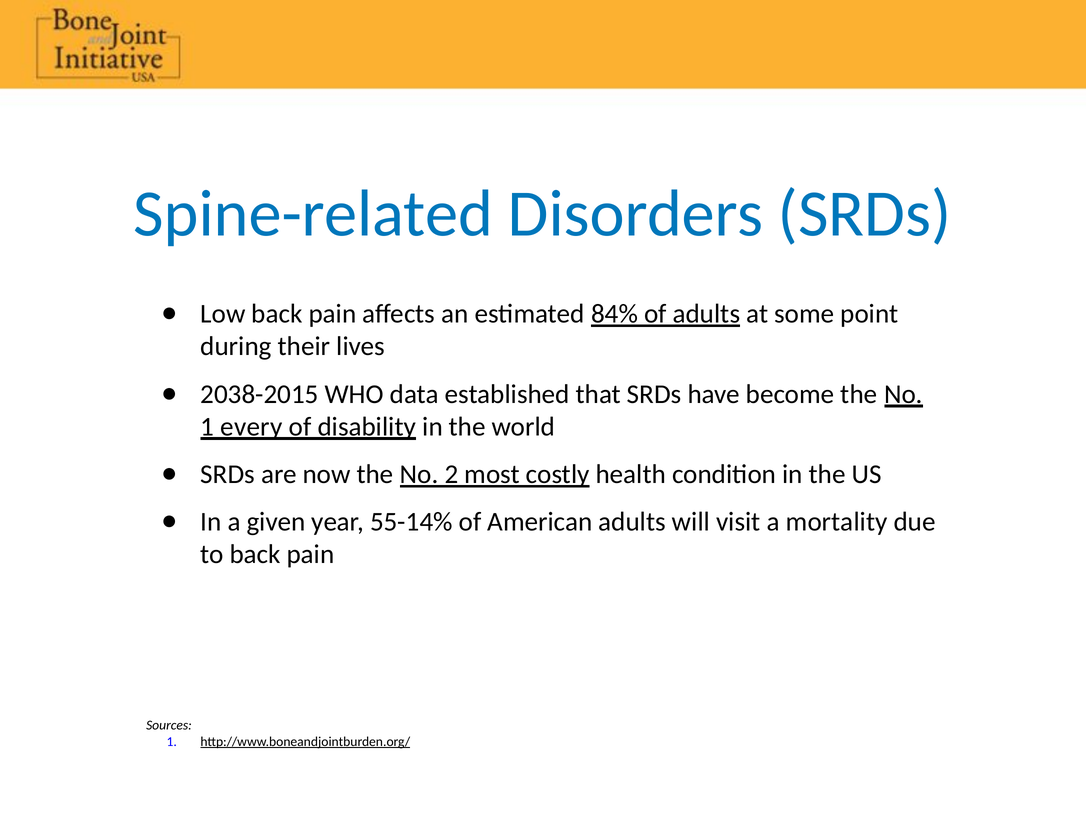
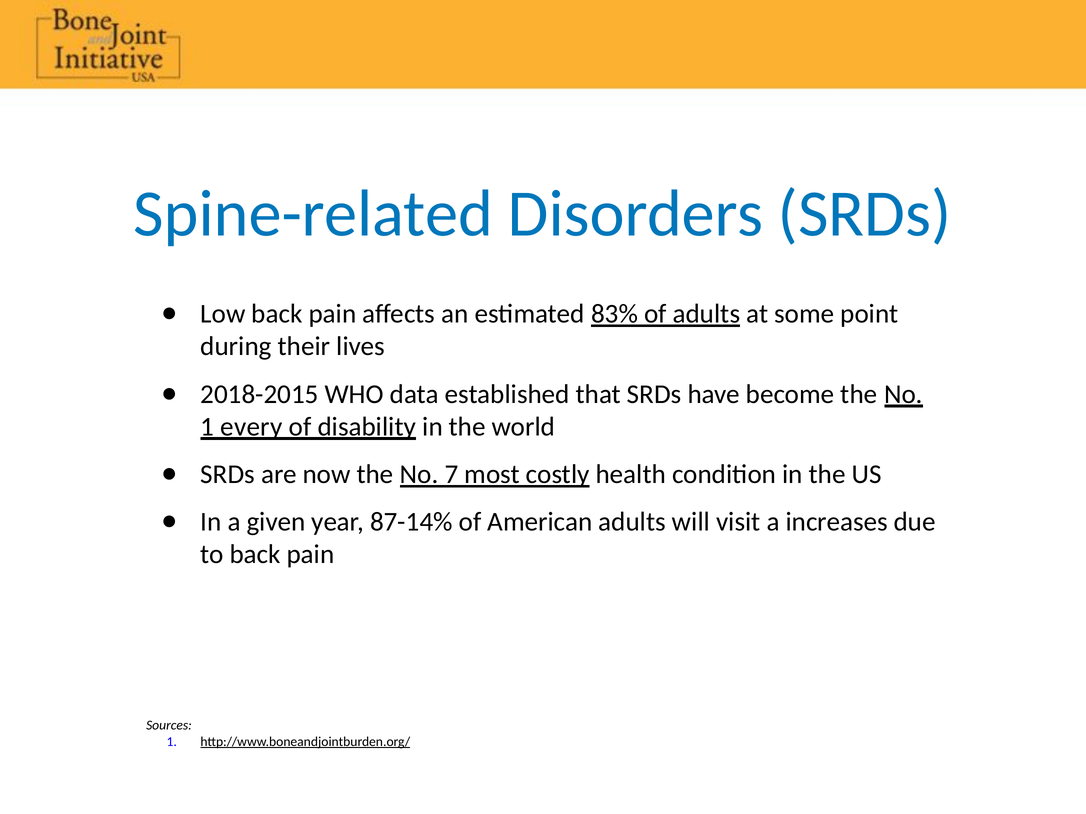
84%: 84% -> 83%
2038-2015: 2038-2015 -> 2018-2015
2: 2 -> 7
55-14%: 55-14% -> 87-14%
mortality: mortality -> increases
